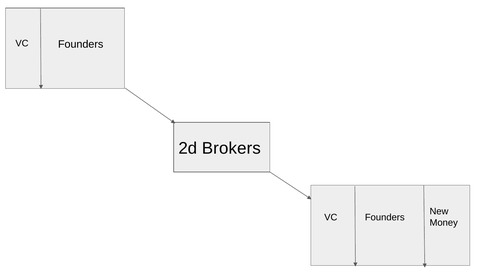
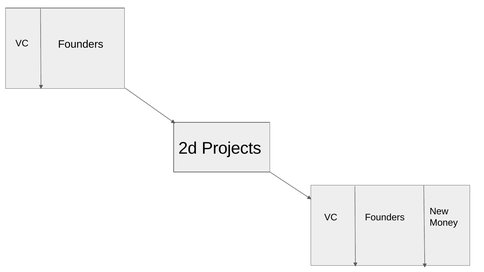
Brokers: Brokers -> Projects
